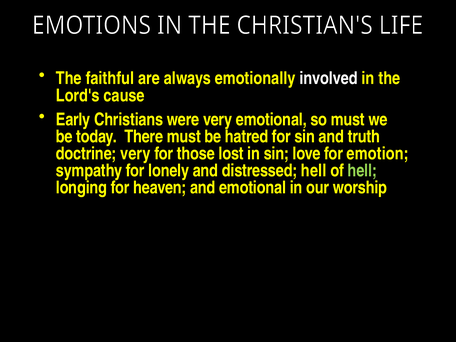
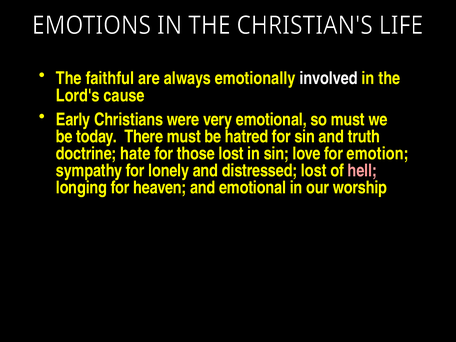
doctrine very: very -> hate
distressed hell: hell -> lost
hell at (362, 171) colour: light green -> pink
